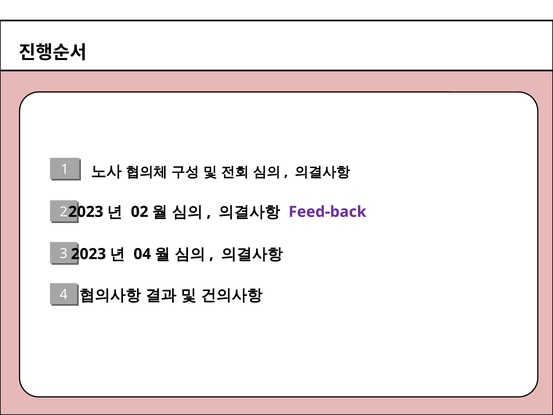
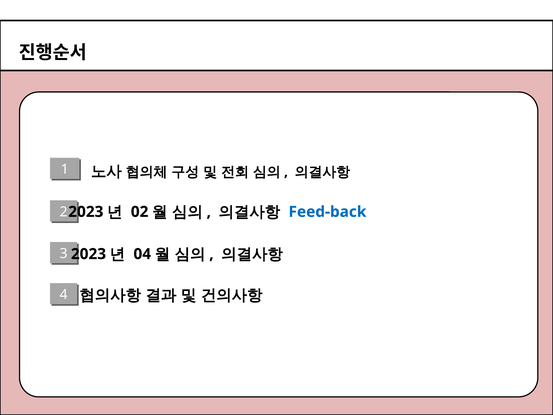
Feed-back colour: purple -> blue
